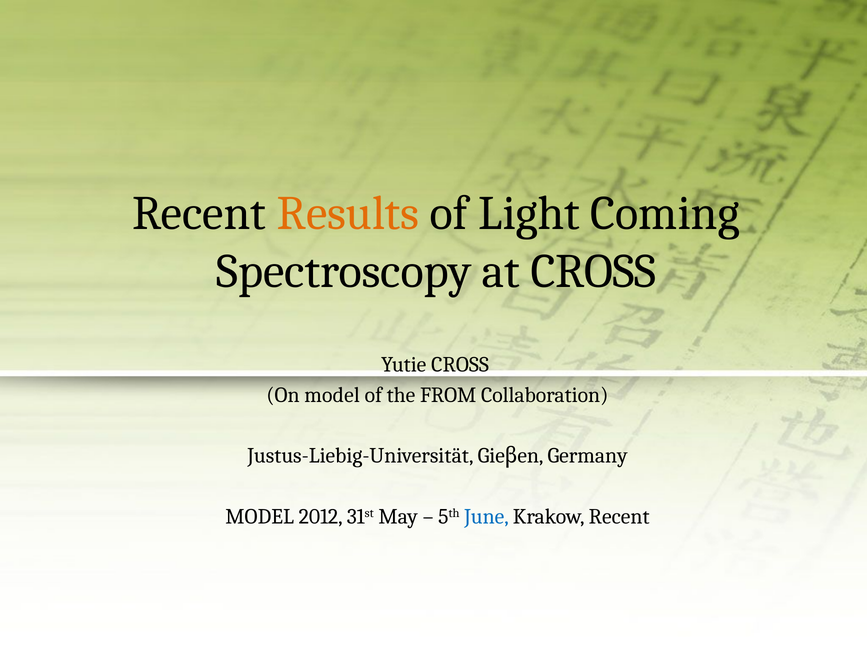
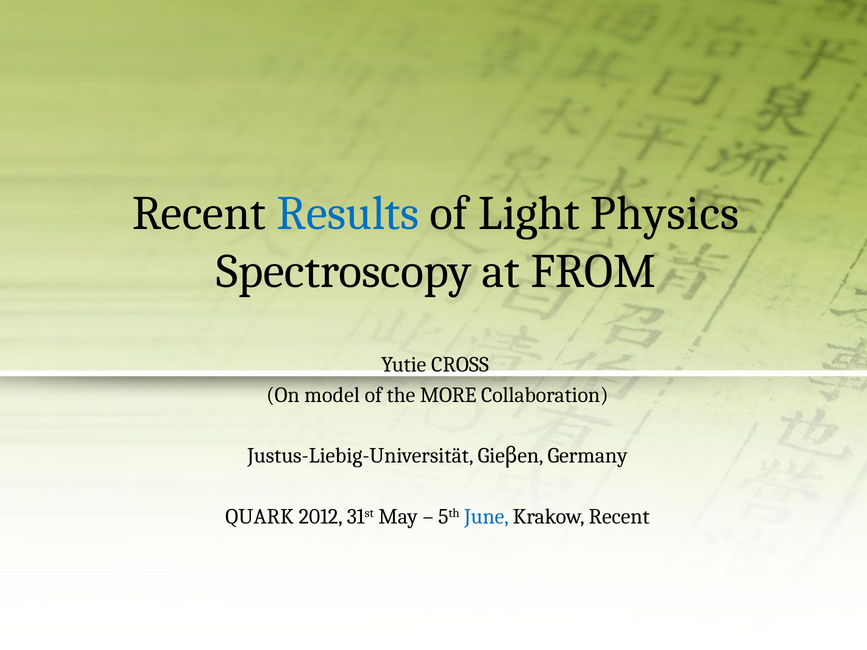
Results colour: orange -> blue
Coming: Coming -> Physics
at CROSS: CROSS -> FROM
FROM: FROM -> MORE
MODEL at (260, 517): MODEL -> QUARK
